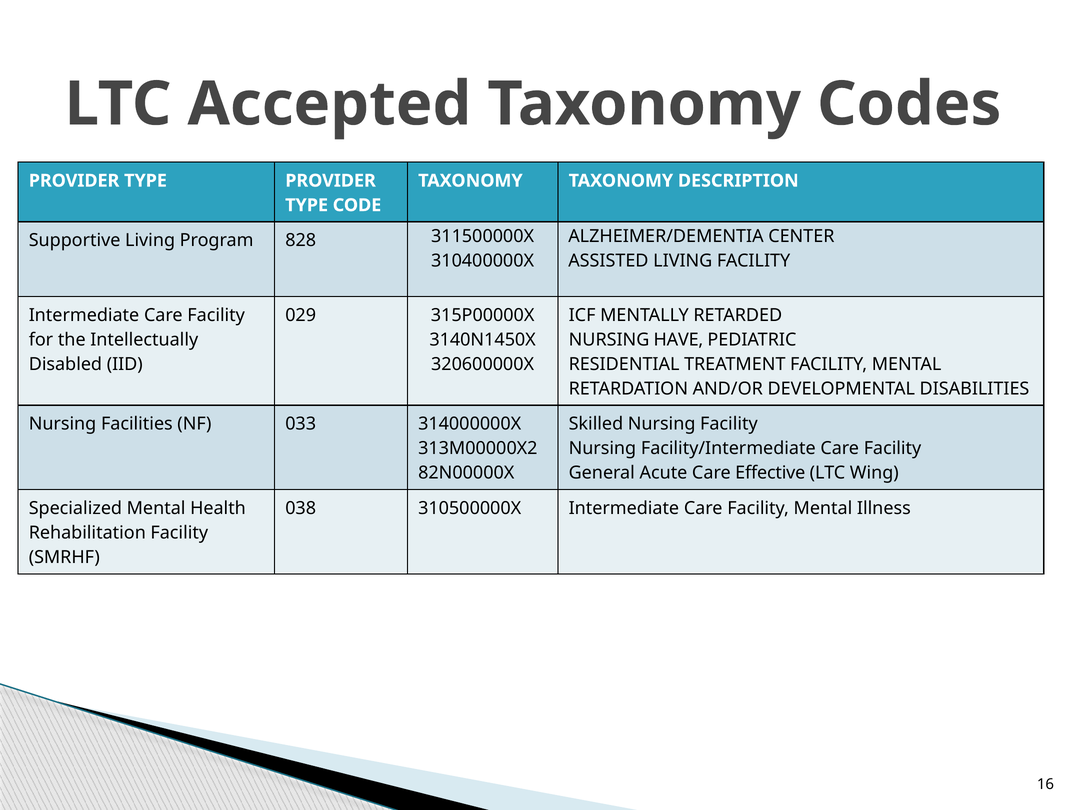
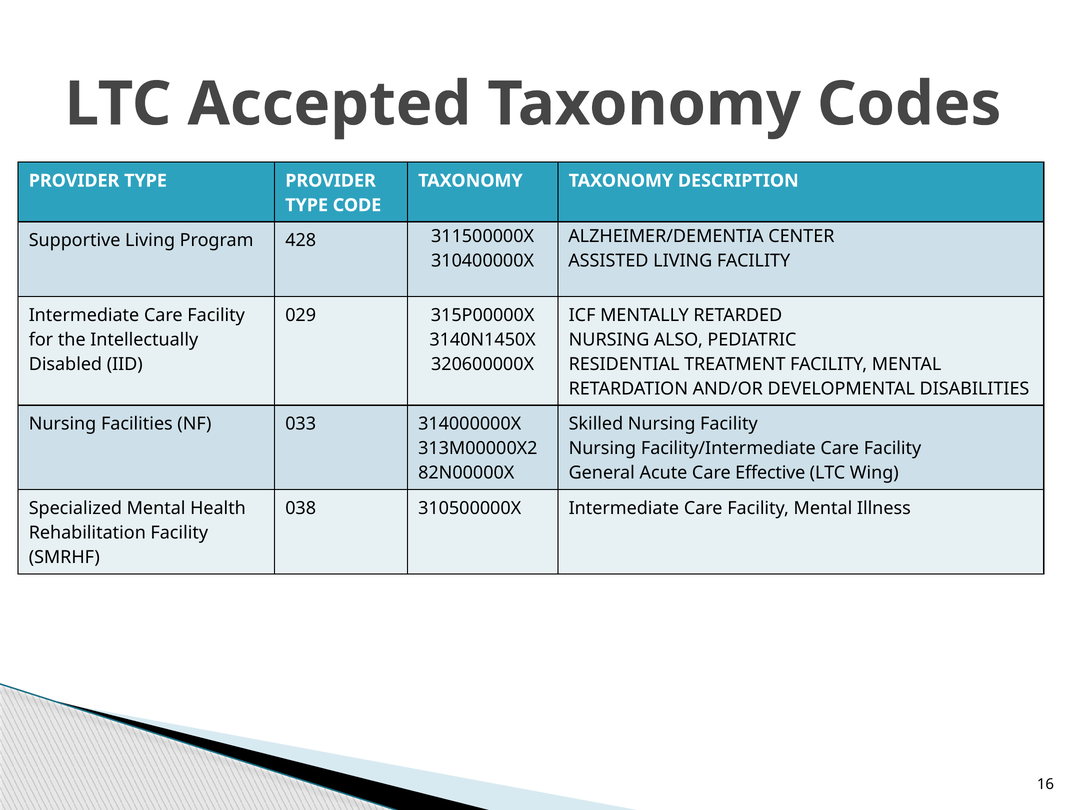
828: 828 -> 428
HAVE: HAVE -> ALSO
